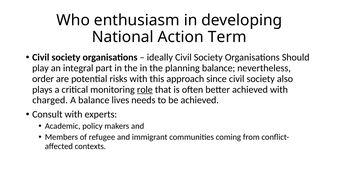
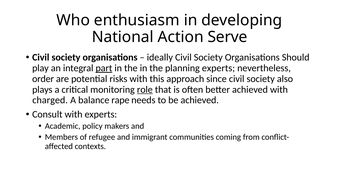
Term: Term -> Serve
part underline: none -> present
planning balance: balance -> experts
lives: lives -> rape
